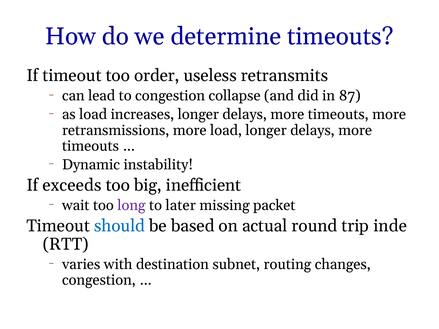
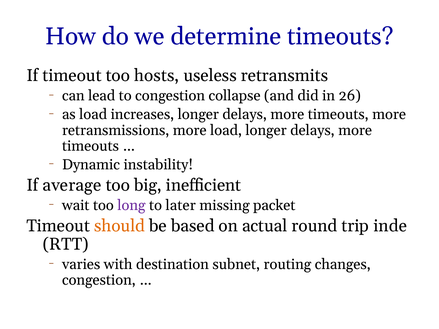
order: order -> hosts
87: 87 -> 26
exceeds: exceeds -> average
should colour: blue -> orange
